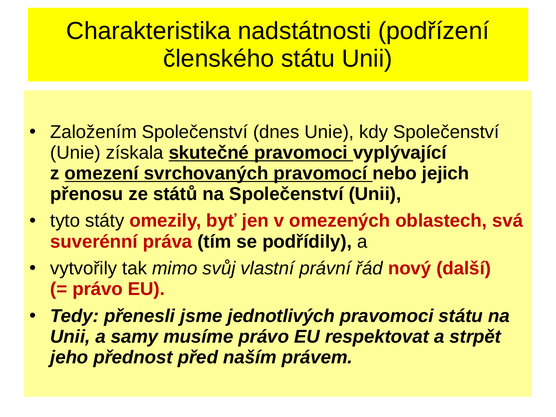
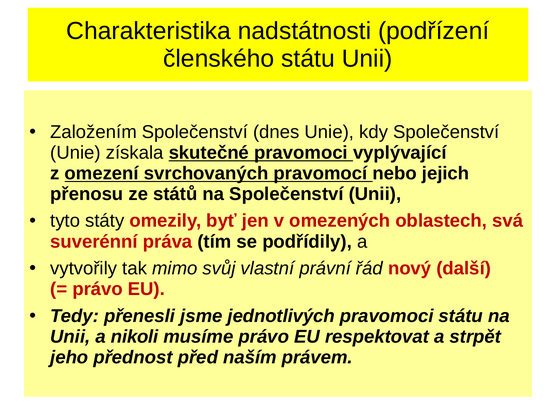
samy: samy -> nikoli
